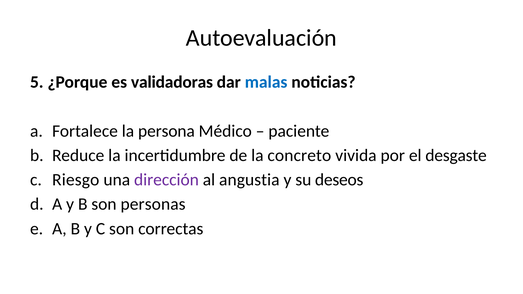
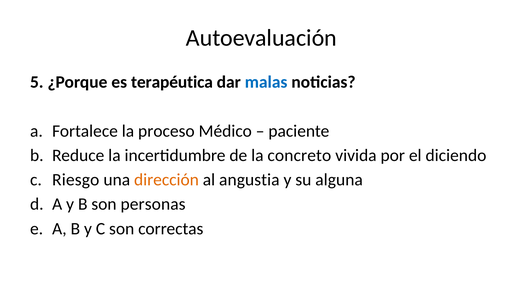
validadoras: validadoras -> terapéutica
persona: persona -> proceso
desgaste: desgaste -> diciendo
dirección colour: purple -> orange
deseos: deseos -> alguna
